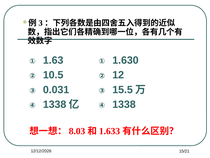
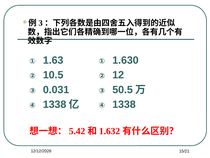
15.5: 15.5 -> 50.5
8.03: 8.03 -> 5.42
1.633: 1.633 -> 1.632
